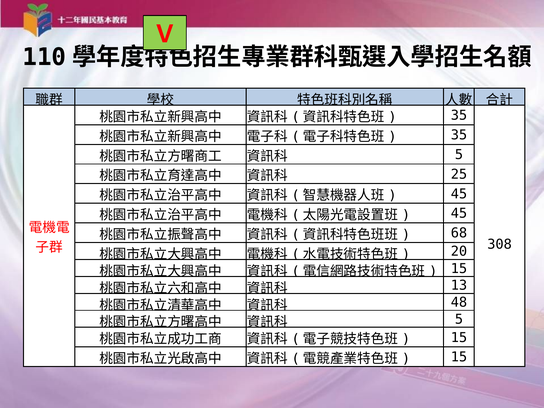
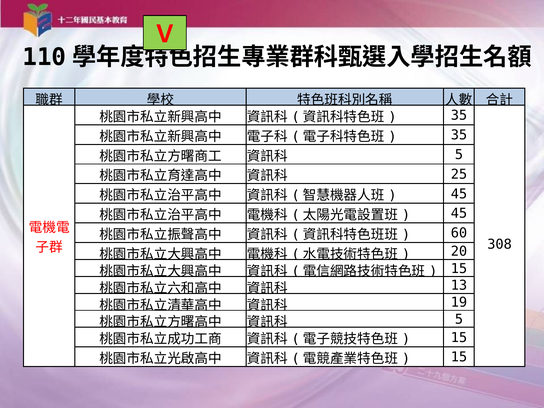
68: 68 -> 60
48: 48 -> 19
